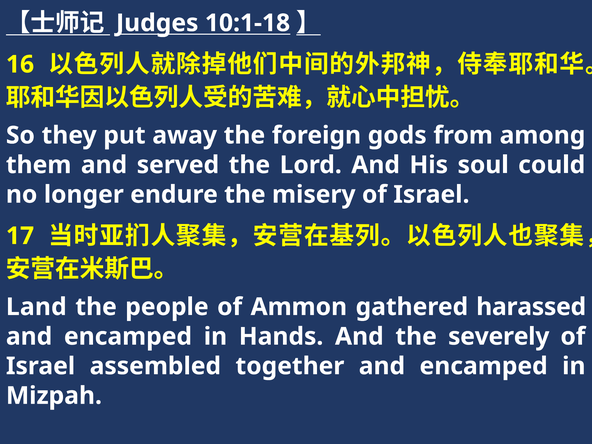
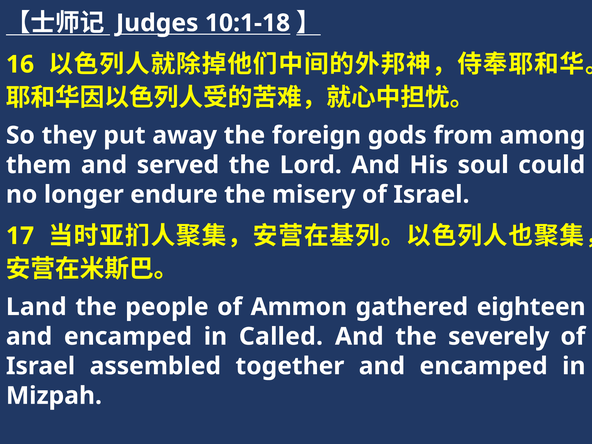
harassed: harassed -> eighteen
Hands: Hands -> Called
